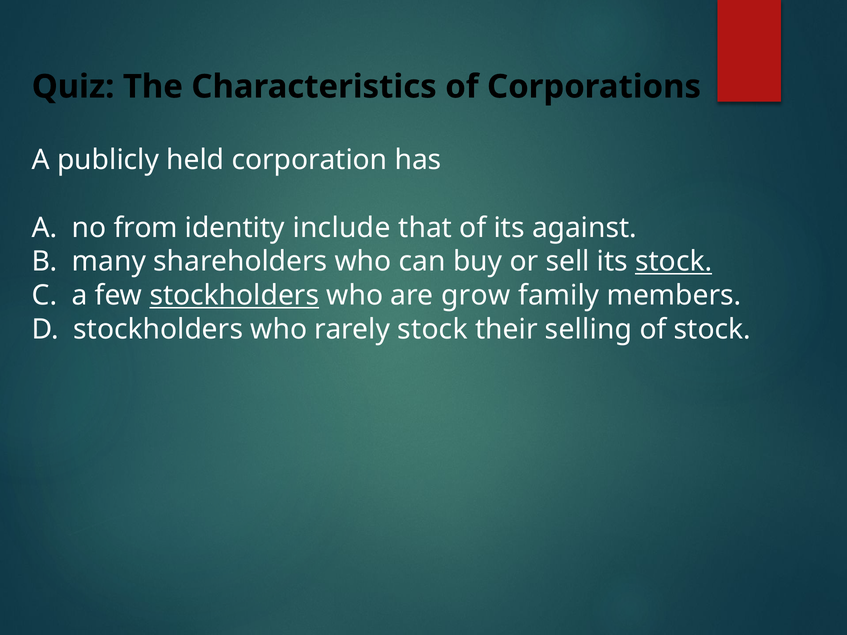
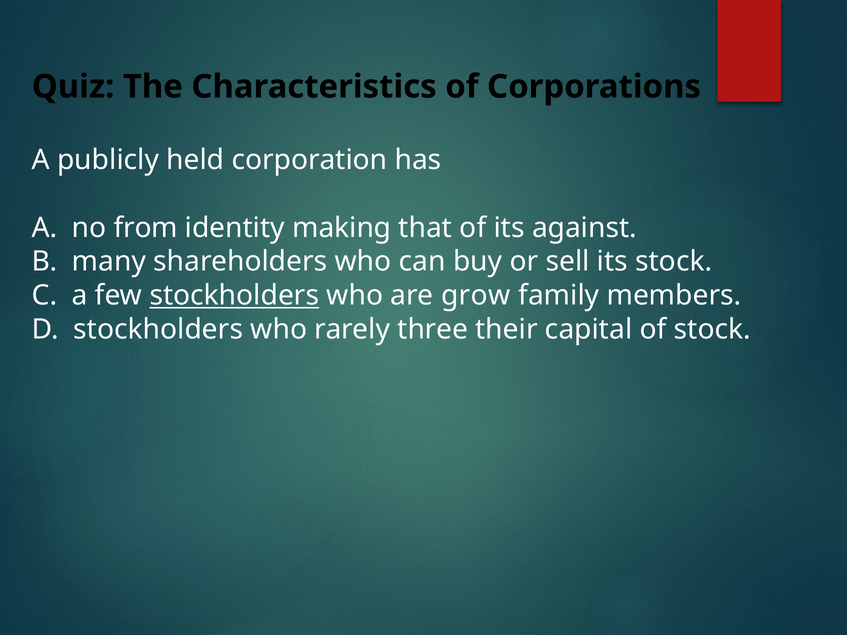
include: include -> making
stock at (674, 262) underline: present -> none
rarely stock: stock -> three
selling: selling -> capital
